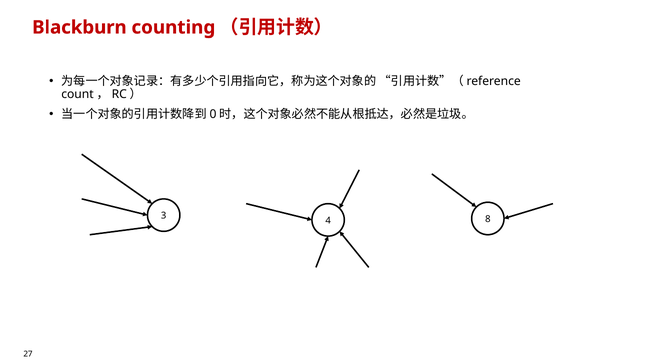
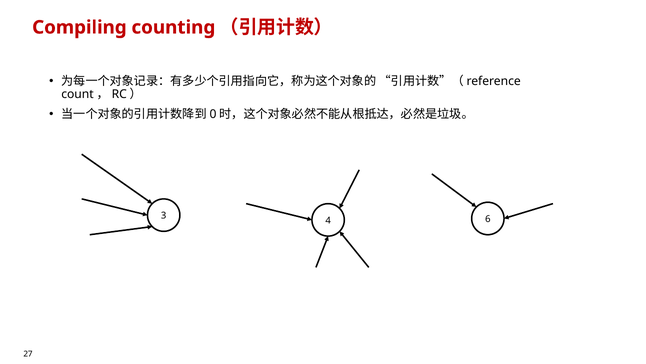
Blackburn: Blackburn -> Compiling
8: 8 -> 6
